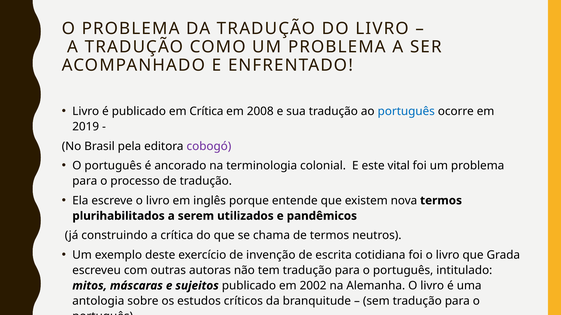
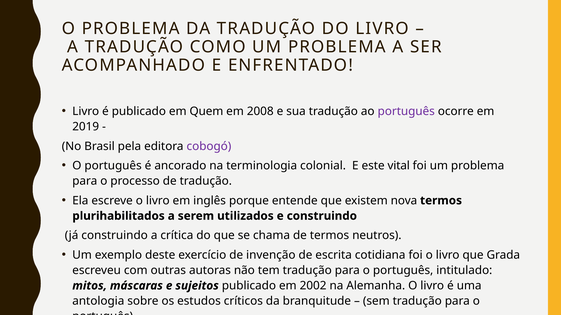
em Crítica: Crítica -> Quem
português at (406, 111) colour: blue -> purple
e pandêmicos: pandêmicos -> construindo
